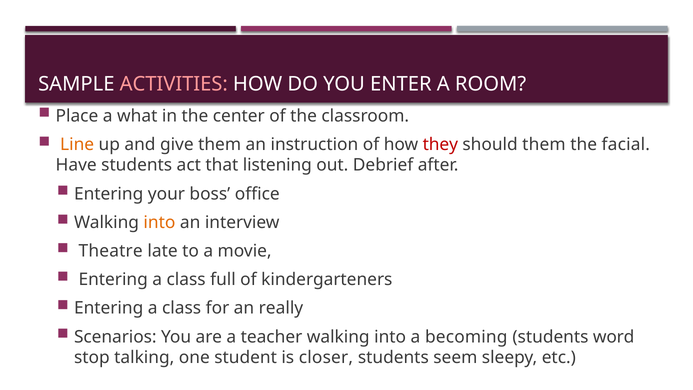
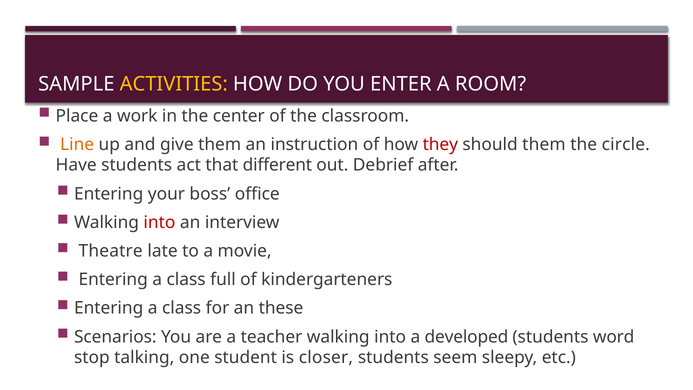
ACTIVITIES colour: pink -> yellow
what: what -> work
facial: facial -> circle
listening: listening -> different
into at (159, 222) colour: orange -> red
really: really -> these
becoming: becoming -> developed
